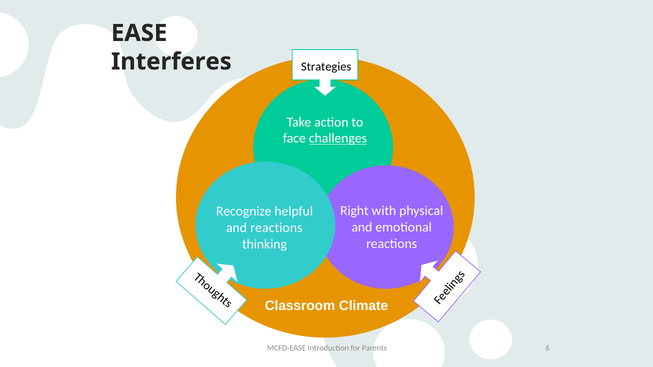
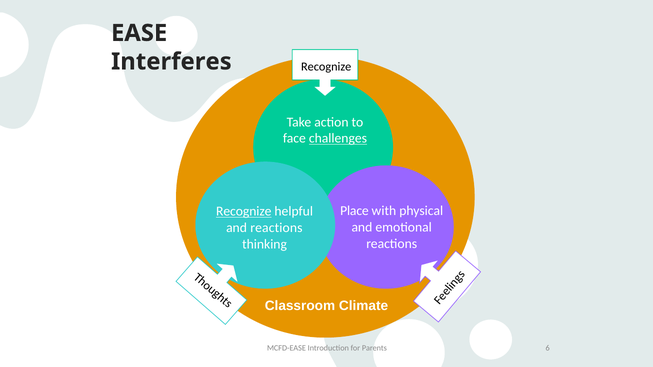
Strategies at (326, 67): Strategies -> Recognize
Right: Right -> Place
Recognize at (244, 212) underline: none -> present
